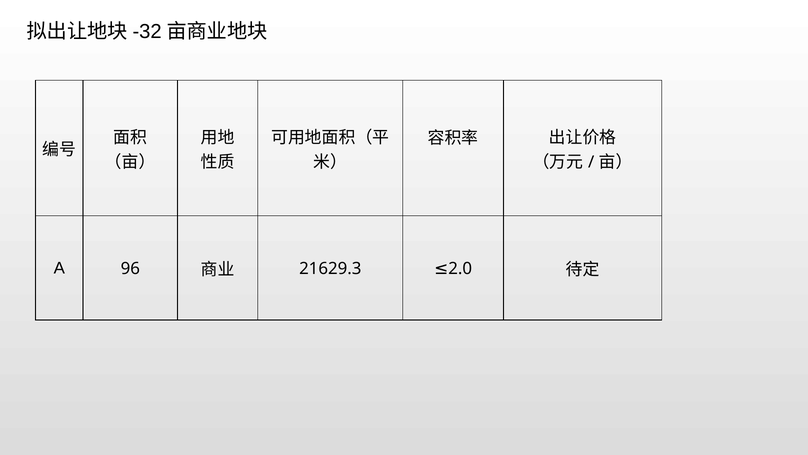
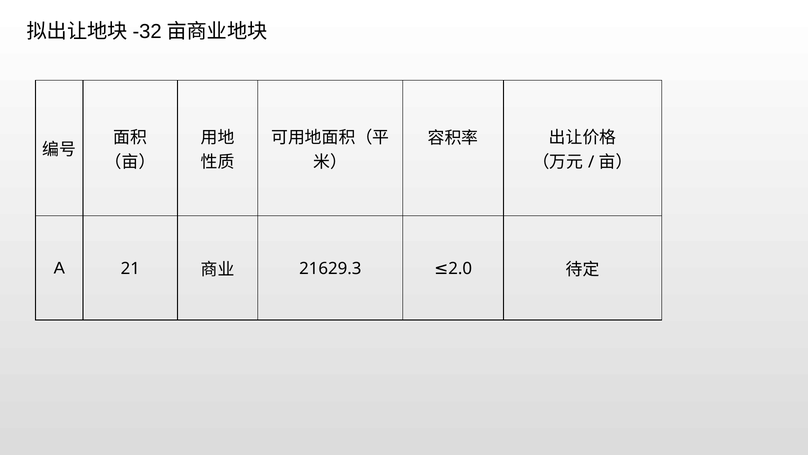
96: 96 -> 21
